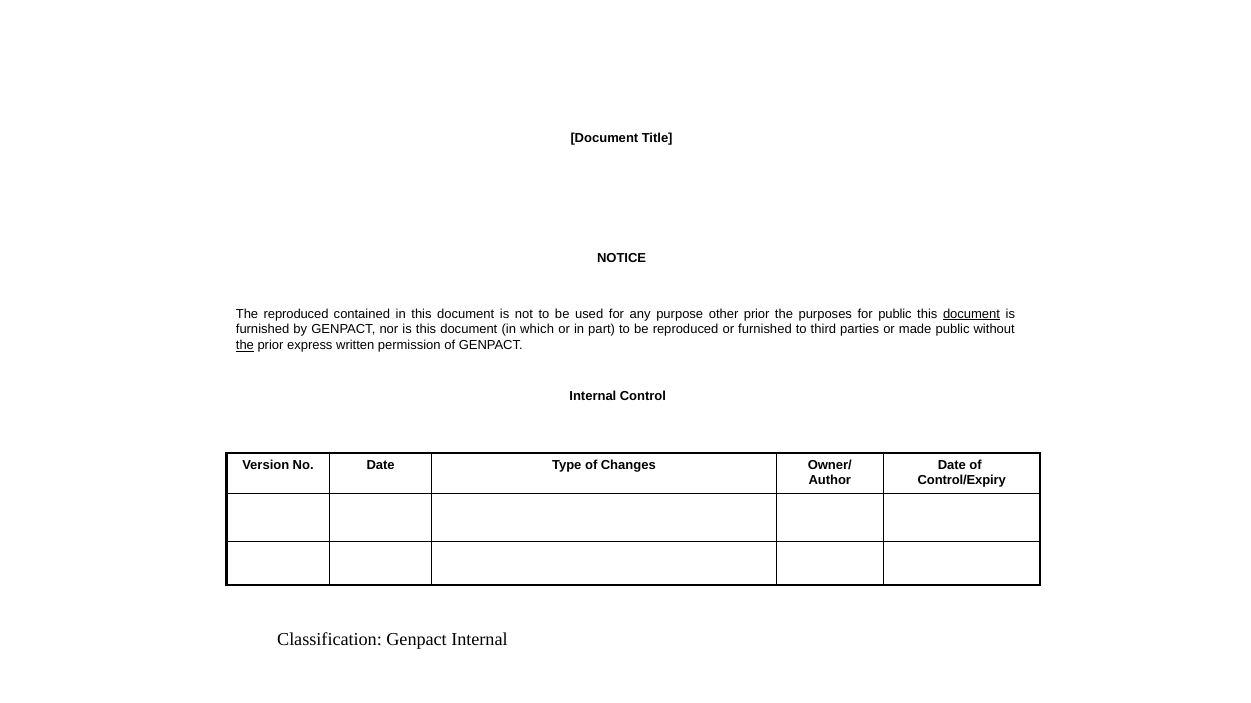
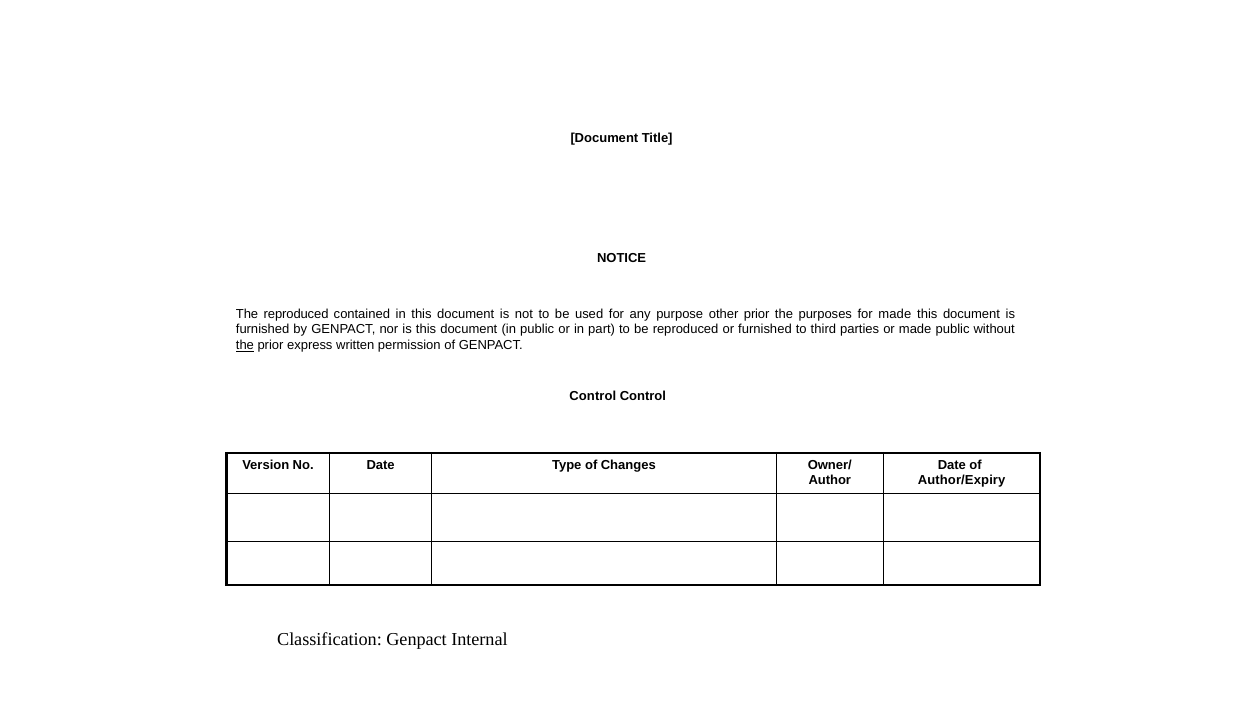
for public: public -> made
document at (972, 314) underline: present -> none
in which: which -> public
Internal at (593, 396): Internal -> Control
Control/Expiry: Control/Expiry -> Author/Expiry
